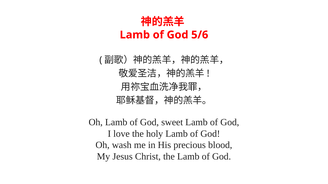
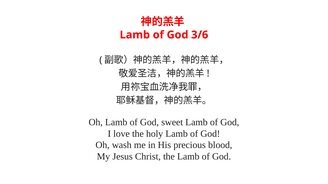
5/6: 5/6 -> 3/6
